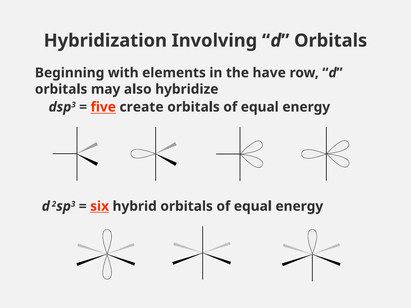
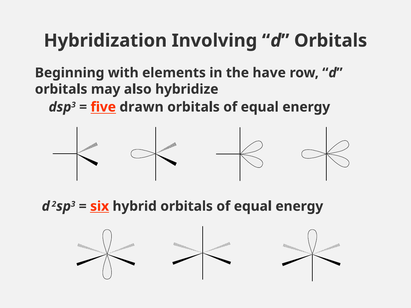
create: create -> drawn
